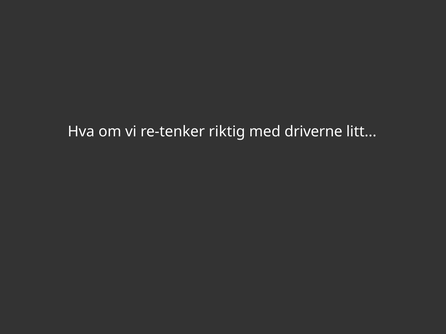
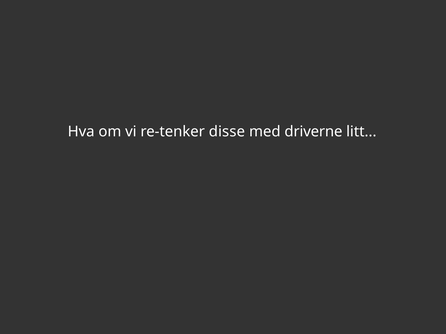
riktig: riktig -> disse
